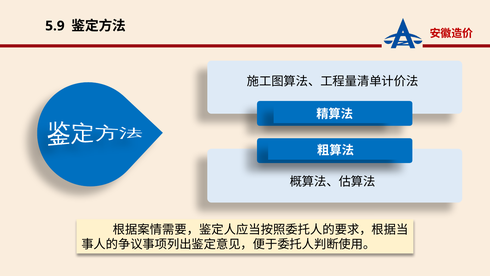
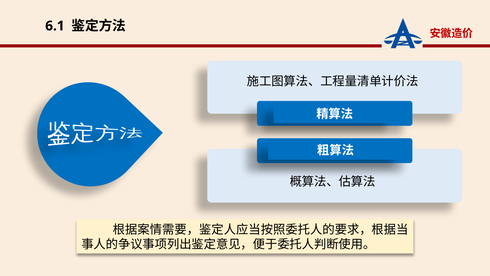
5.9: 5.9 -> 6.1
